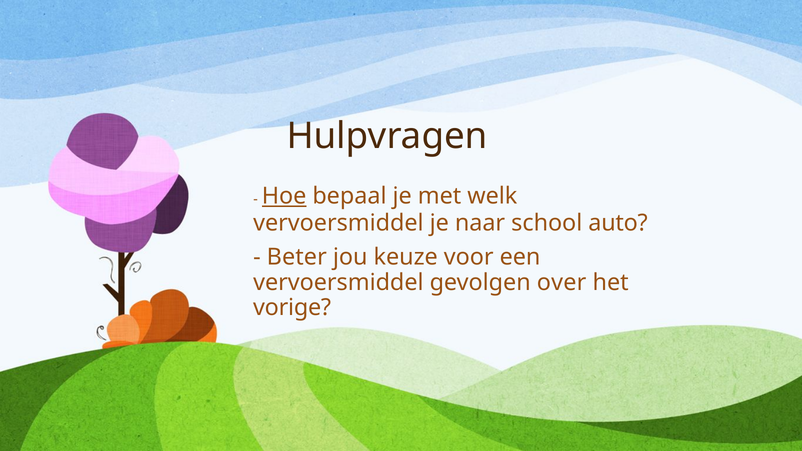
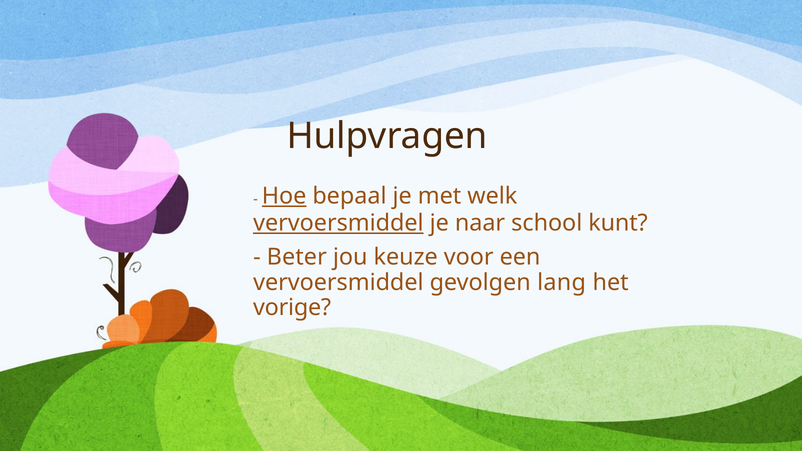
vervoersmiddel at (338, 223) underline: none -> present
auto: auto -> kunt
over: over -> lang
